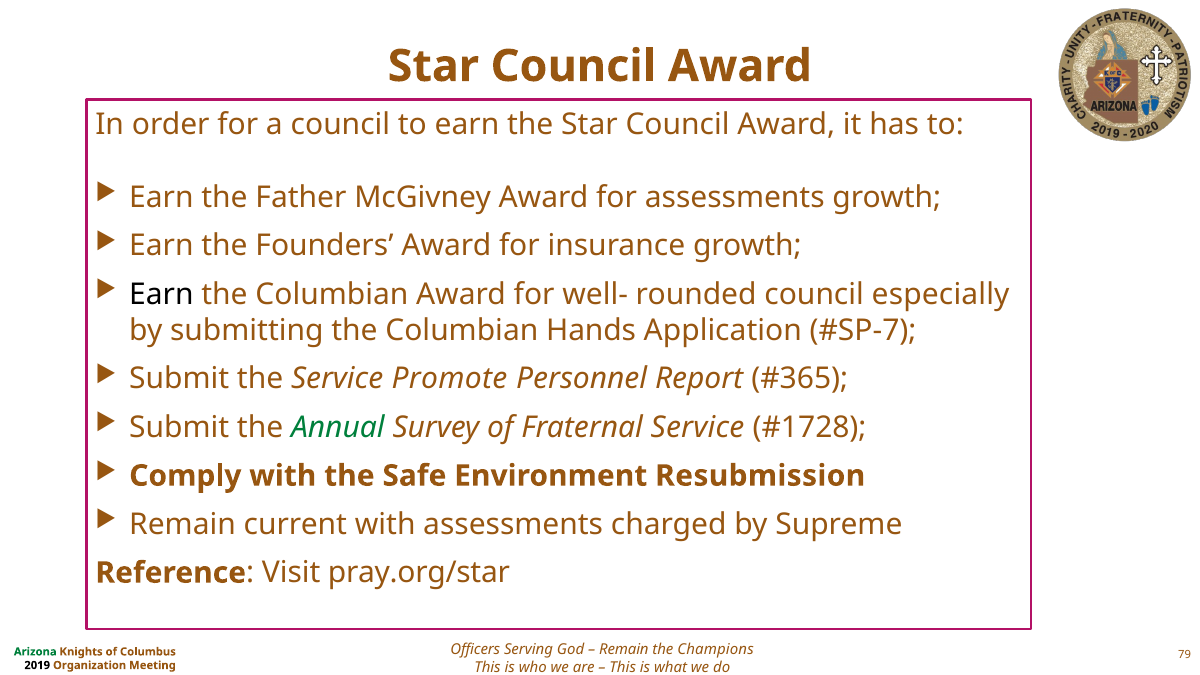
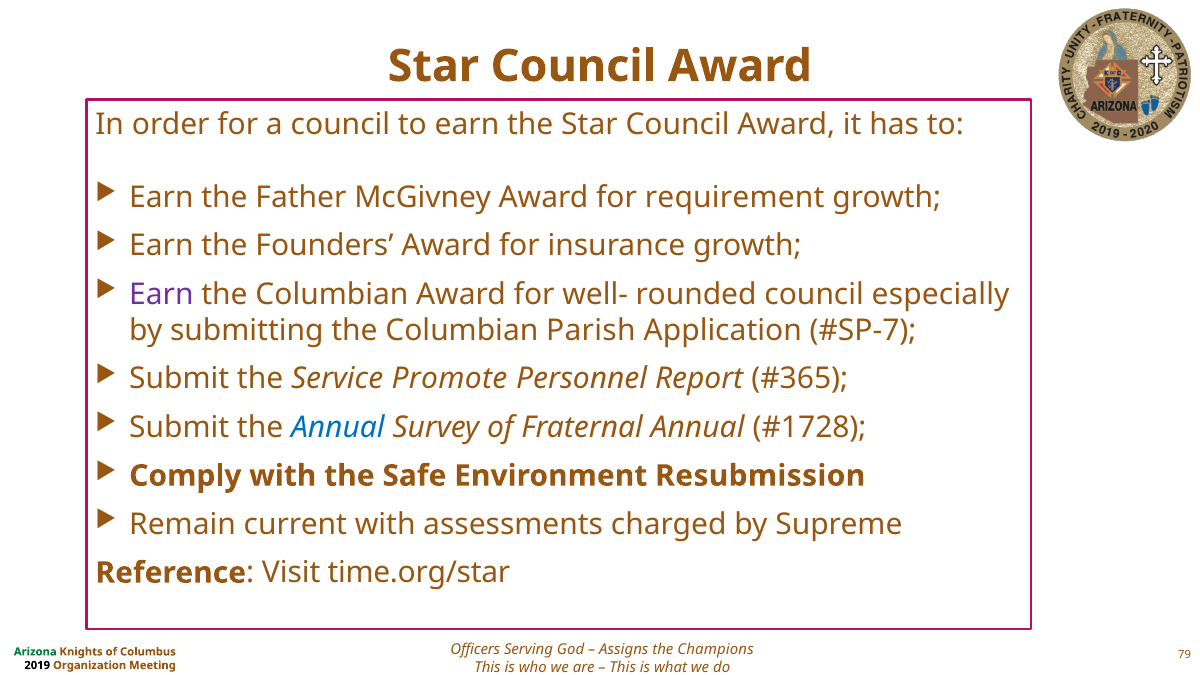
for assessments: assessments -> requirement
Earn at (161, 294) colour: black -> purple
Hands: Hands -> Parish
Annual at (338, 427) colour: green -> blue
Fraternal Service: Service -> Annual
pray.org/star: pray.org/star -> time.org/star
Remain at (624, 649): Remain -> Assigns
